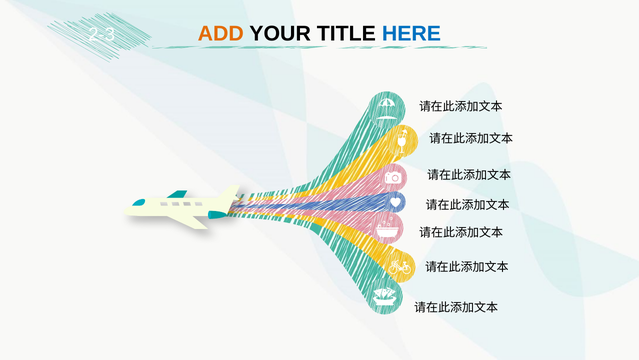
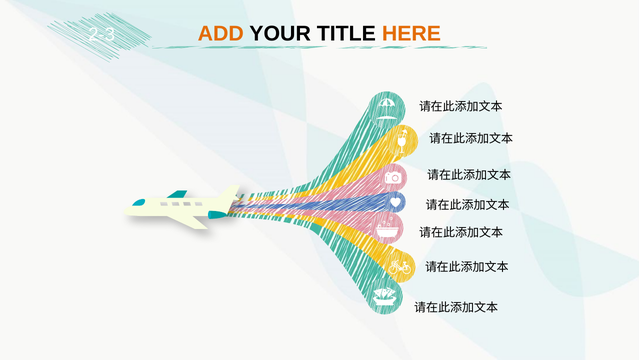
HERE colour: blue -> orange
